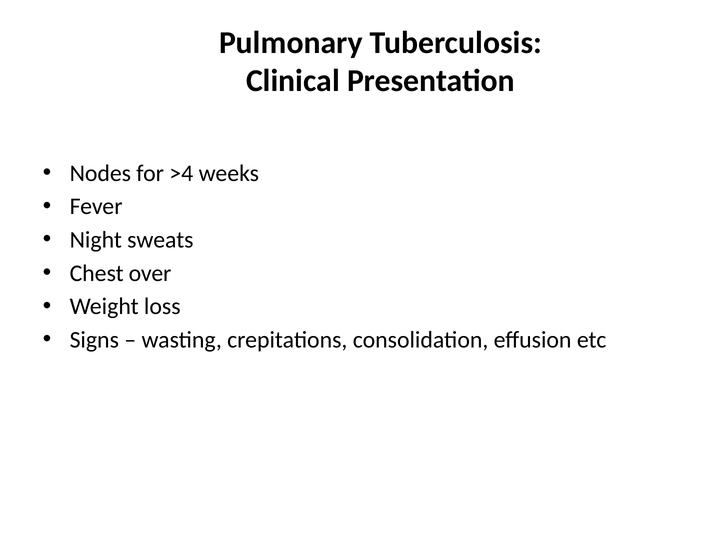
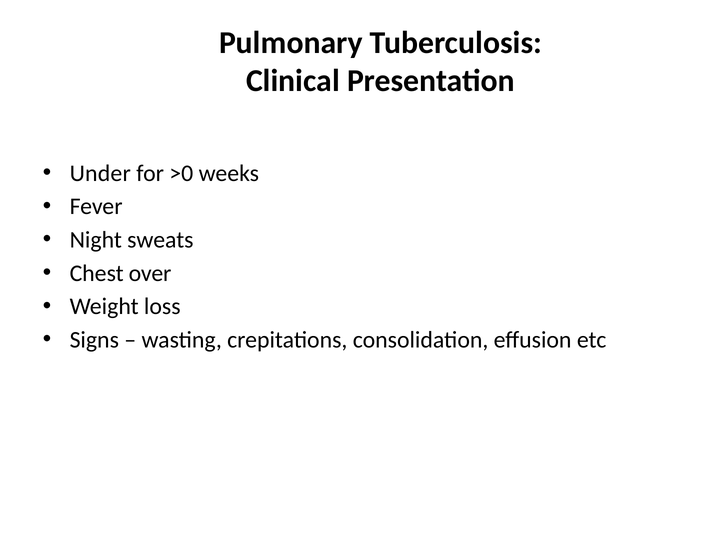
Nodes: Nodes -> Under
>4: >4 -> >0
